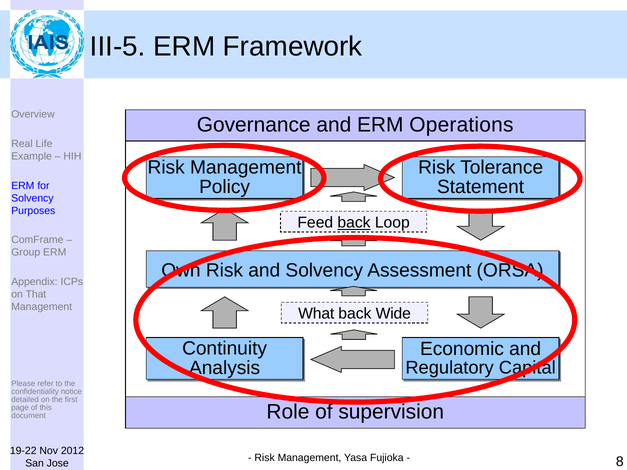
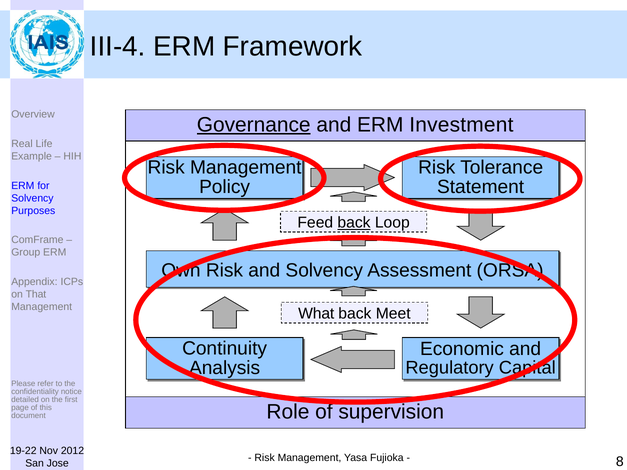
III-5: III-5 -> III-4
Governance underline: none -> present
Operations: Operations -> Investment
Wide: Wide -> Meet
